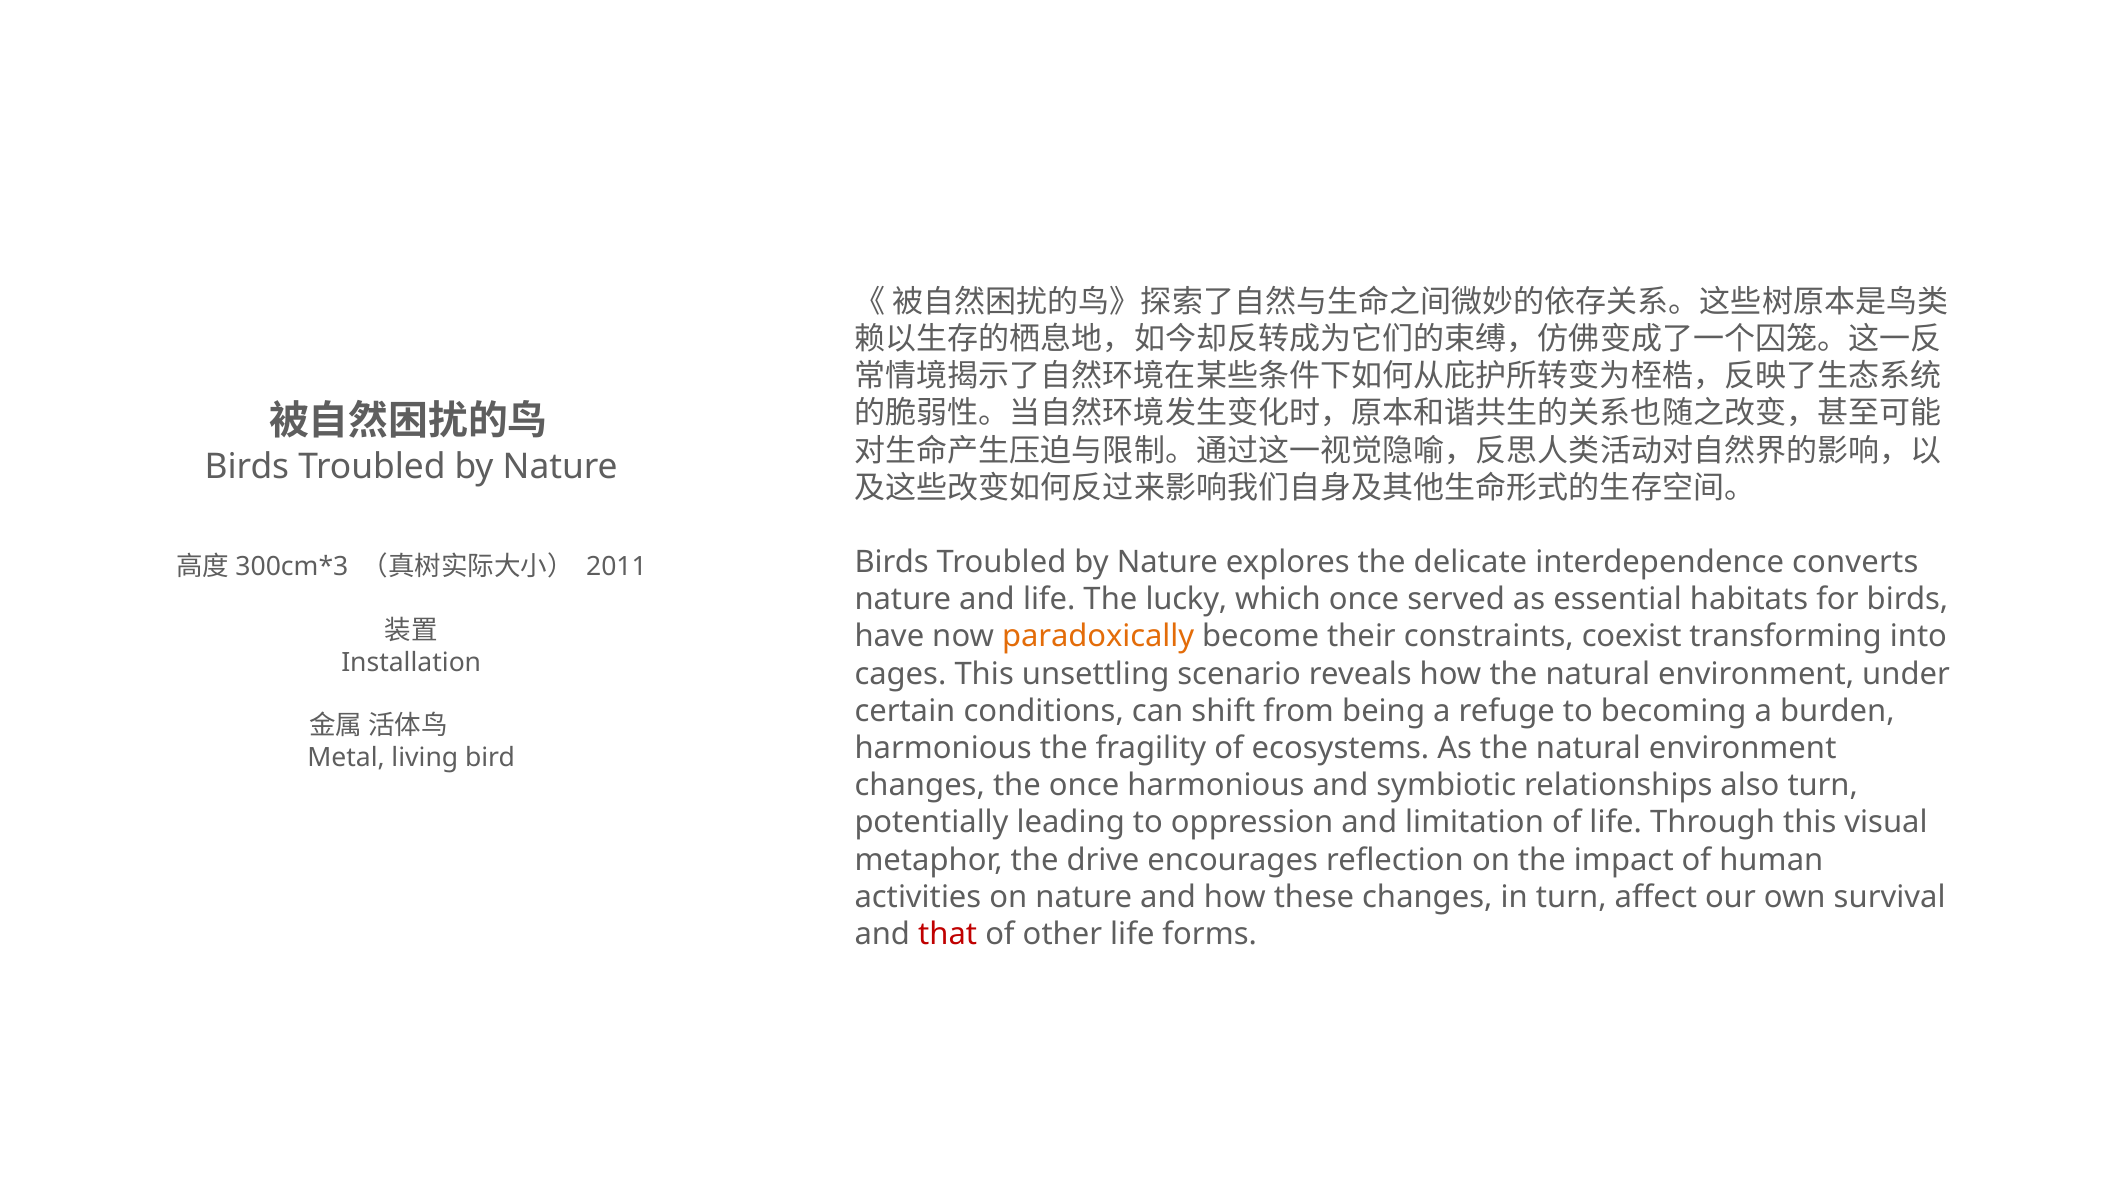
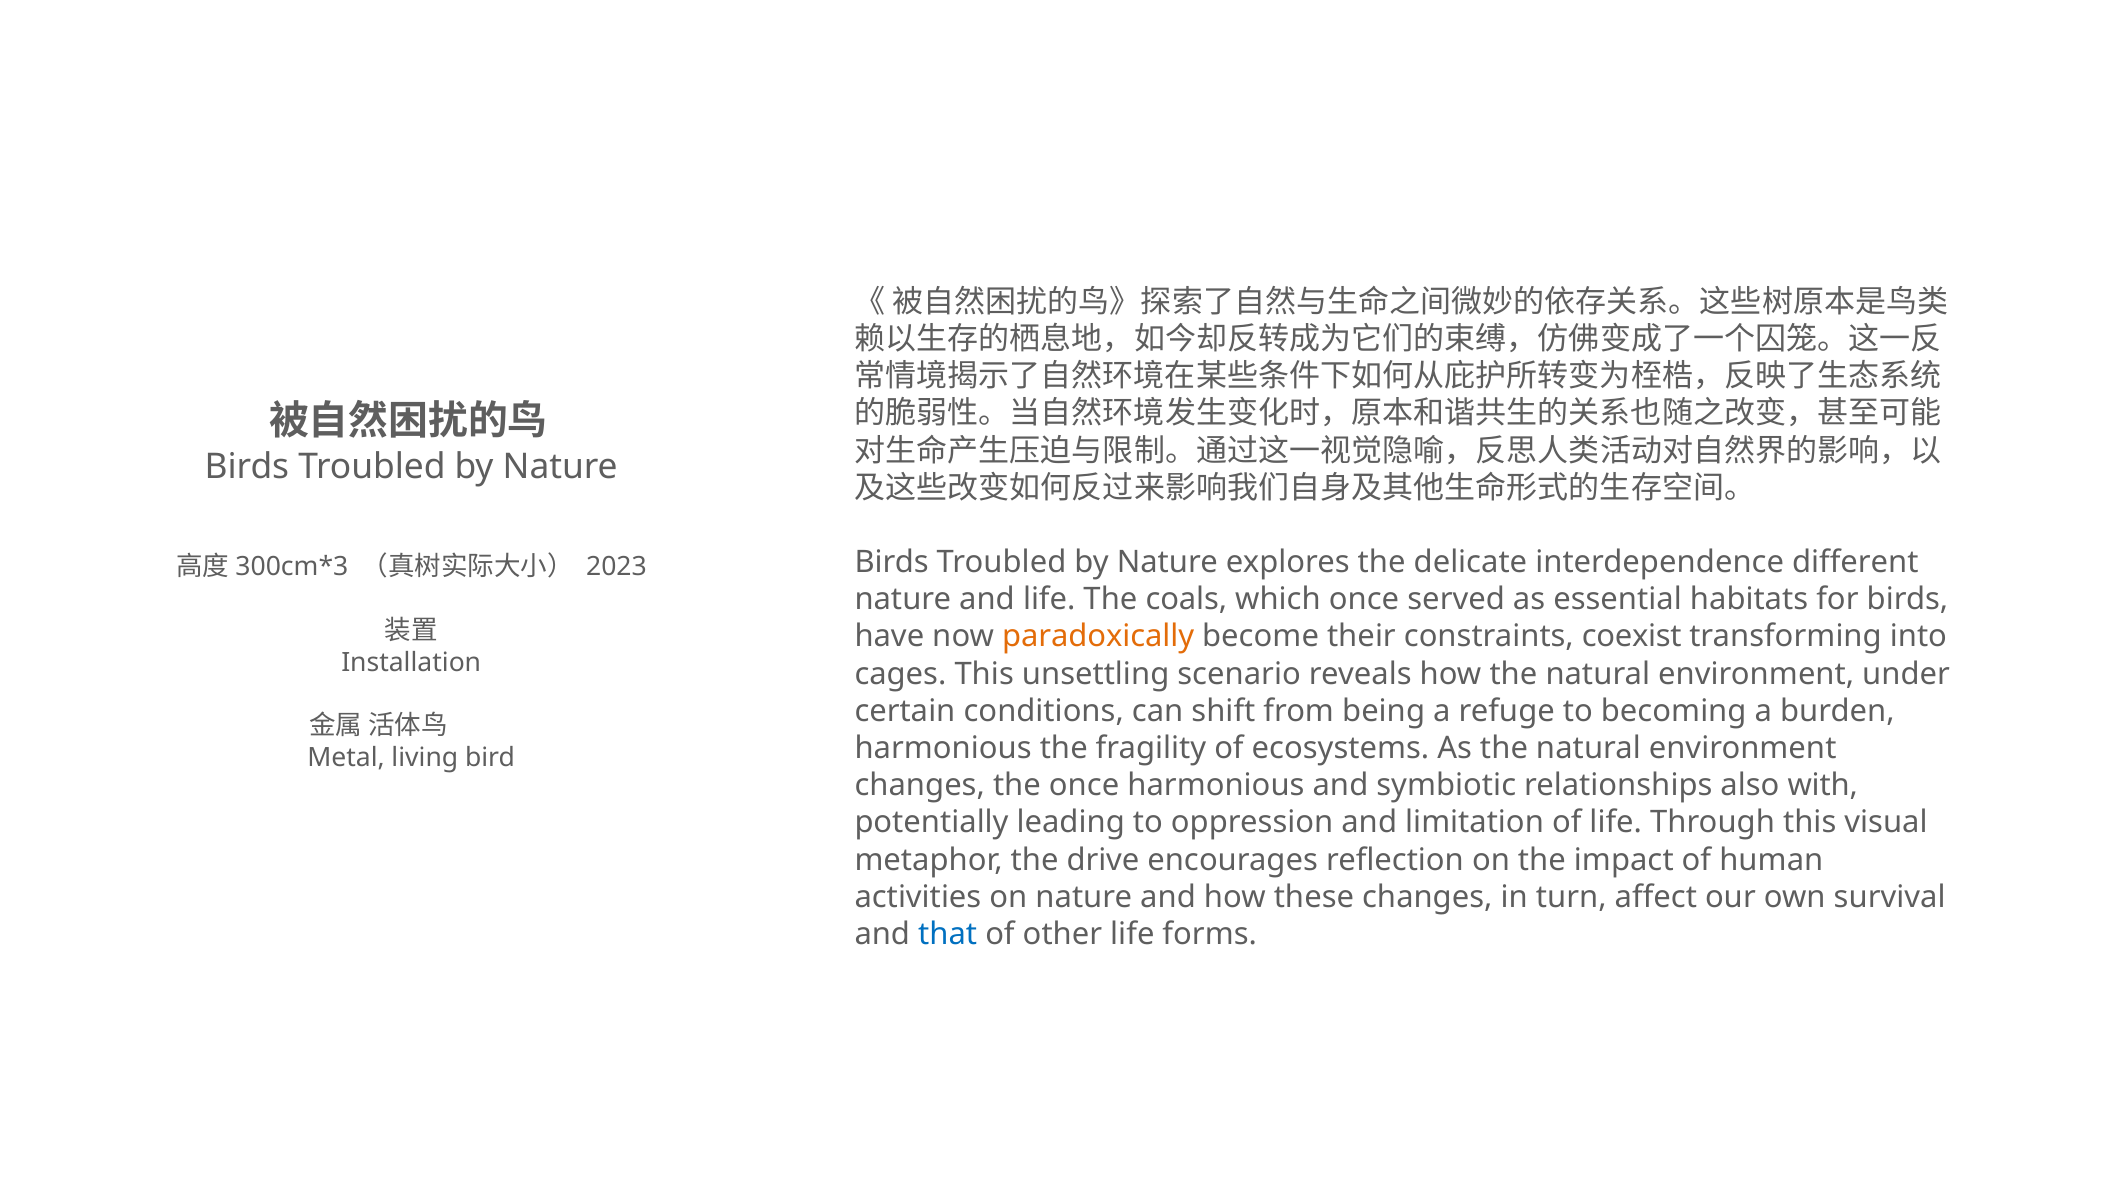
converts: converts -> different
2011: 2011 -> 2023
lucky: lucky -> coals
also turn: turn -> with
that colour: red -> blue
